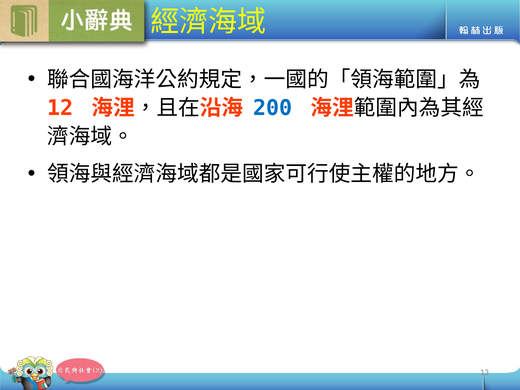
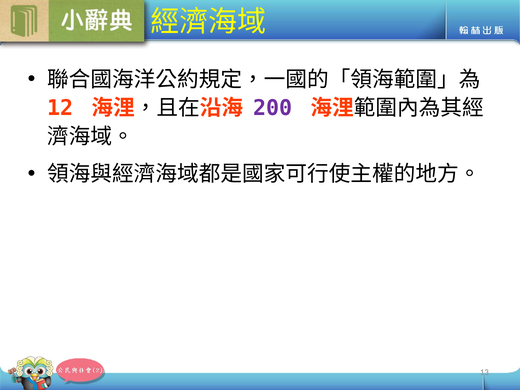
200 colour: blue -> purple
